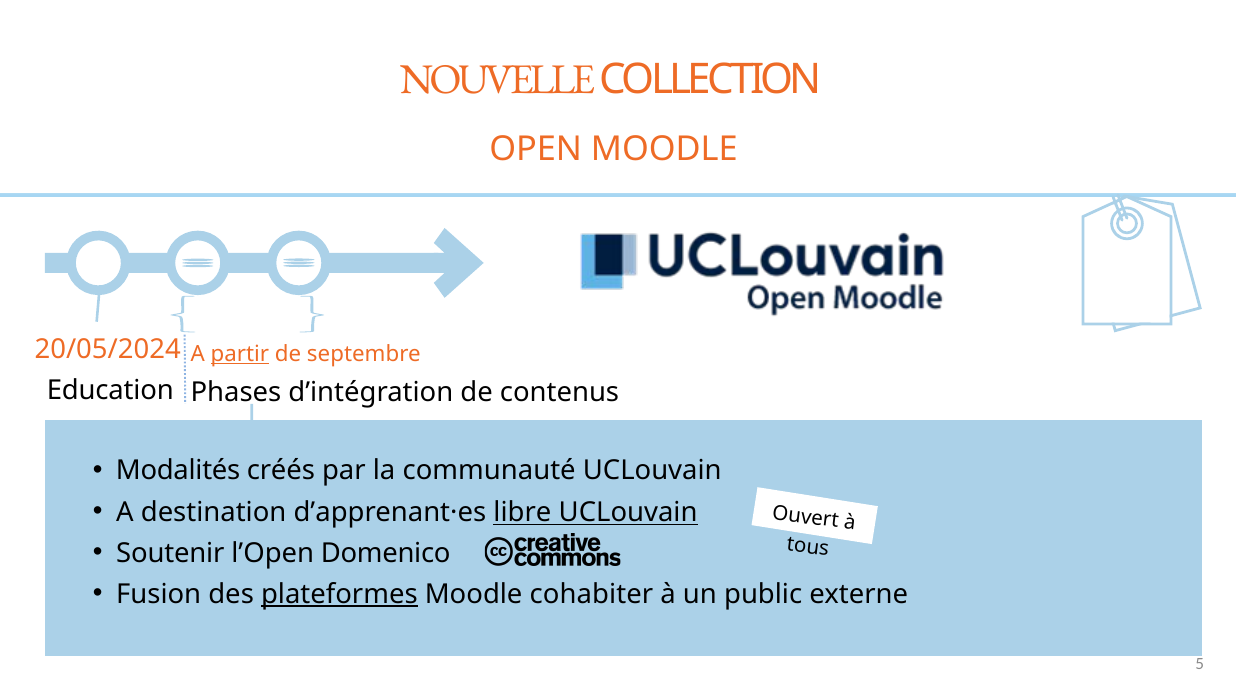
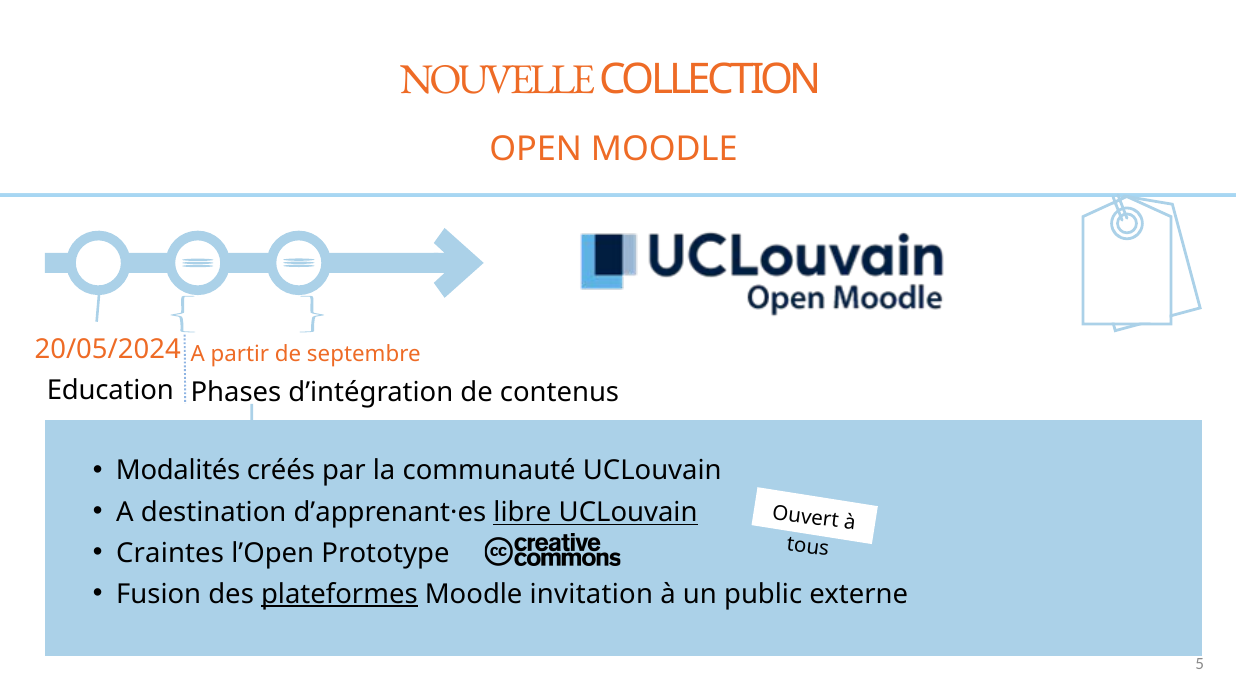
partir underline: present -> none
Soutenir: Soutenir -> Craintes
Domenico: Domenico -> Prototype
cohabiter: cohabiter -> invitation
